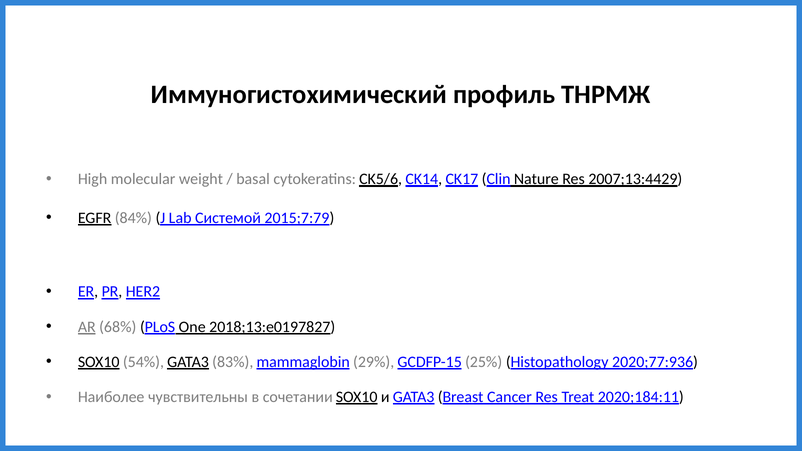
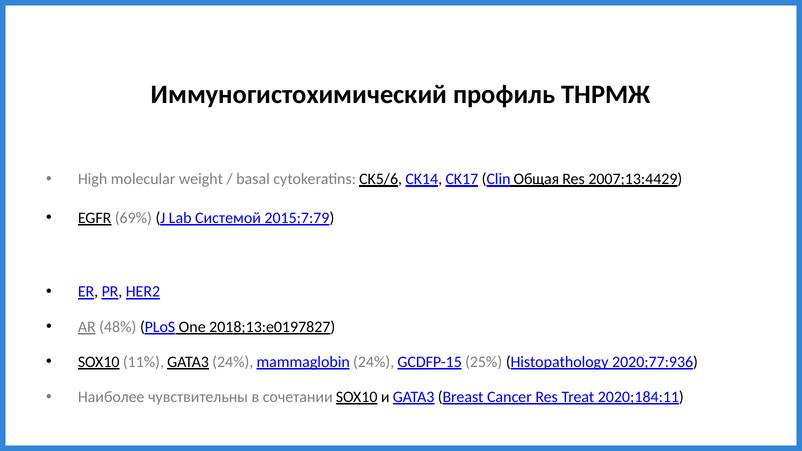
Nature: Nature -> Общая
84%: 84% -> 69%
68%: 68% -> 48%
54%: 54% -> 11%
GATA3 83%: 83% -> 24%
mammaglobin 29%: 29% -> 24%
